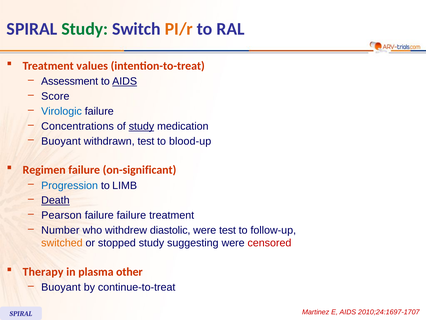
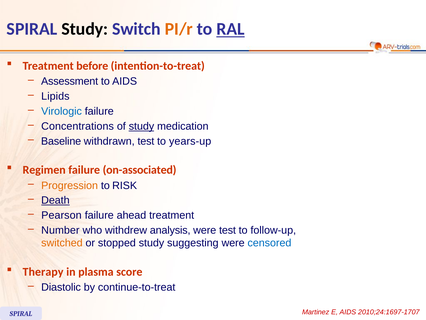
Study at (85, 29) colour: green -> black
RAL underline: none -> present
values: values -> before
AIDS at (125, 81) underline: present -> none
Score: Score -> Lipids
Buoyant at (61, 141): Buoyant -> Baseline
blood-up: blood-up -> years-up
on-significant: on-significant -> on-associated
Progression colour: blue -> orange
LIMB: LIMB -> RISK
failure failure: failure -> ahead
diastolic: diastolic -> analysis
censored colour: red -> blue
other: other -> score
Buoyant at (61, 287): Buoyant -> Diastolic
